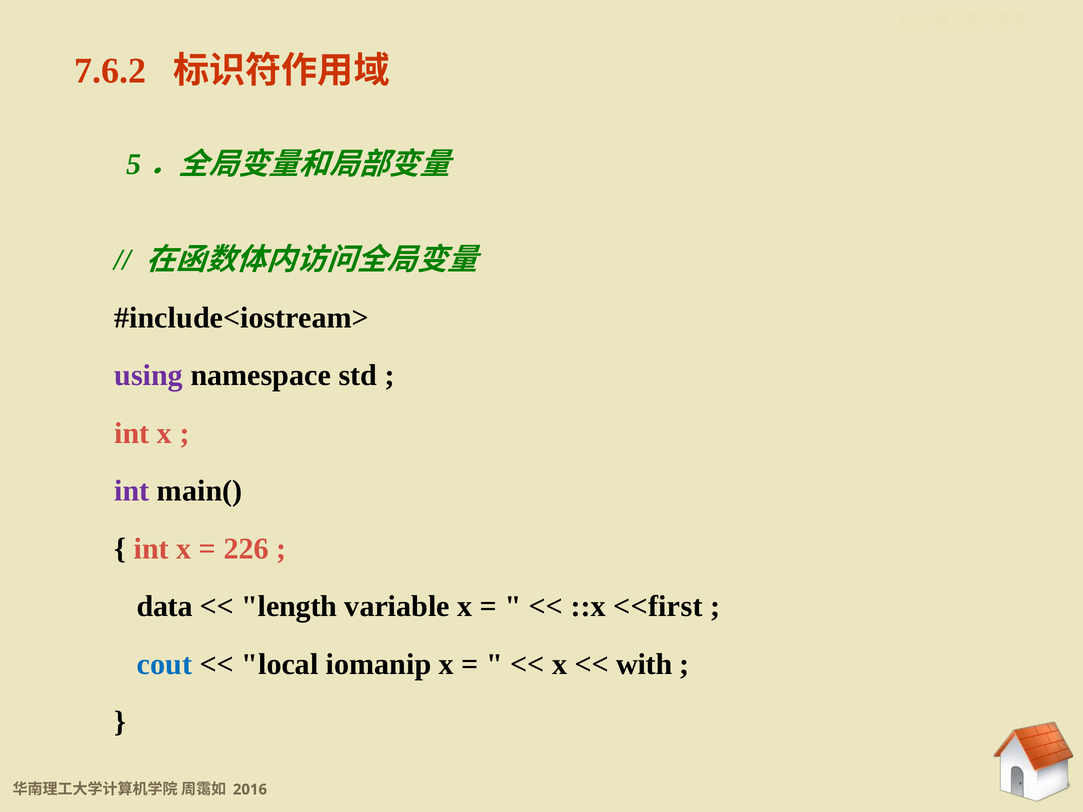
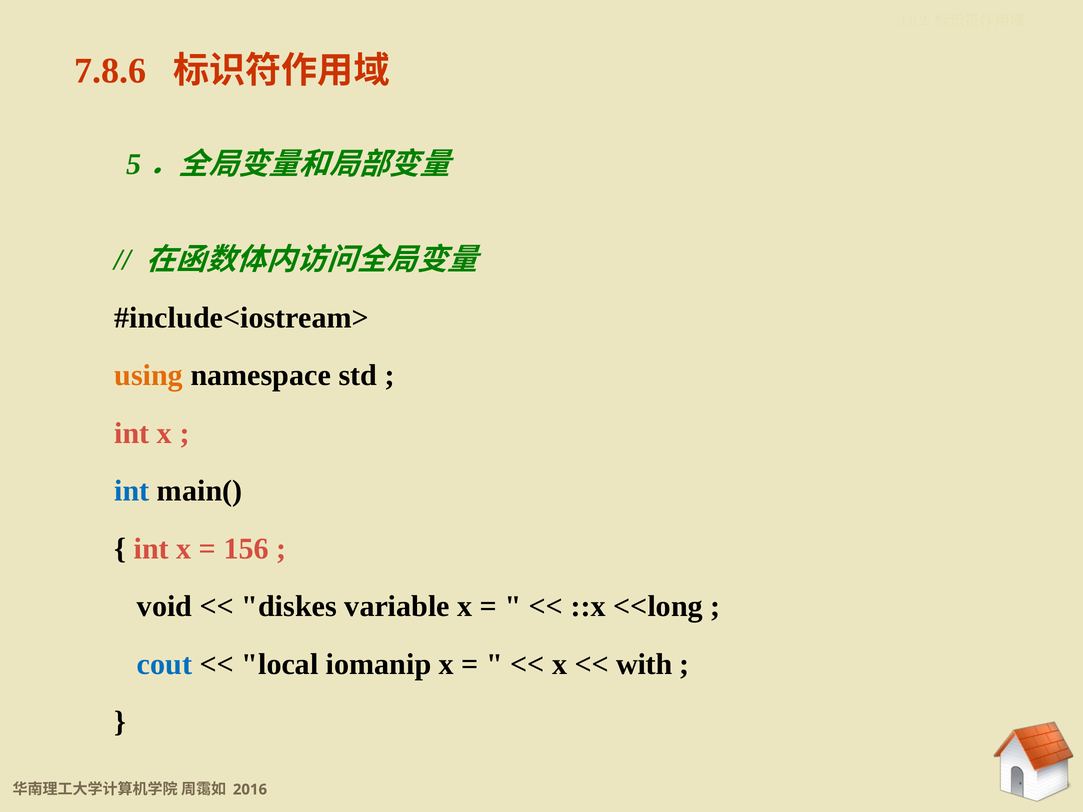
7.6.2: 7.6.2 -> 7.8.6
using colour: purple -> orange
int at (132, 491) colour: purple -> blue
226: 226 -> 156
data: data -> void
length: length -> diskes
<<first: <<first -> <<long
